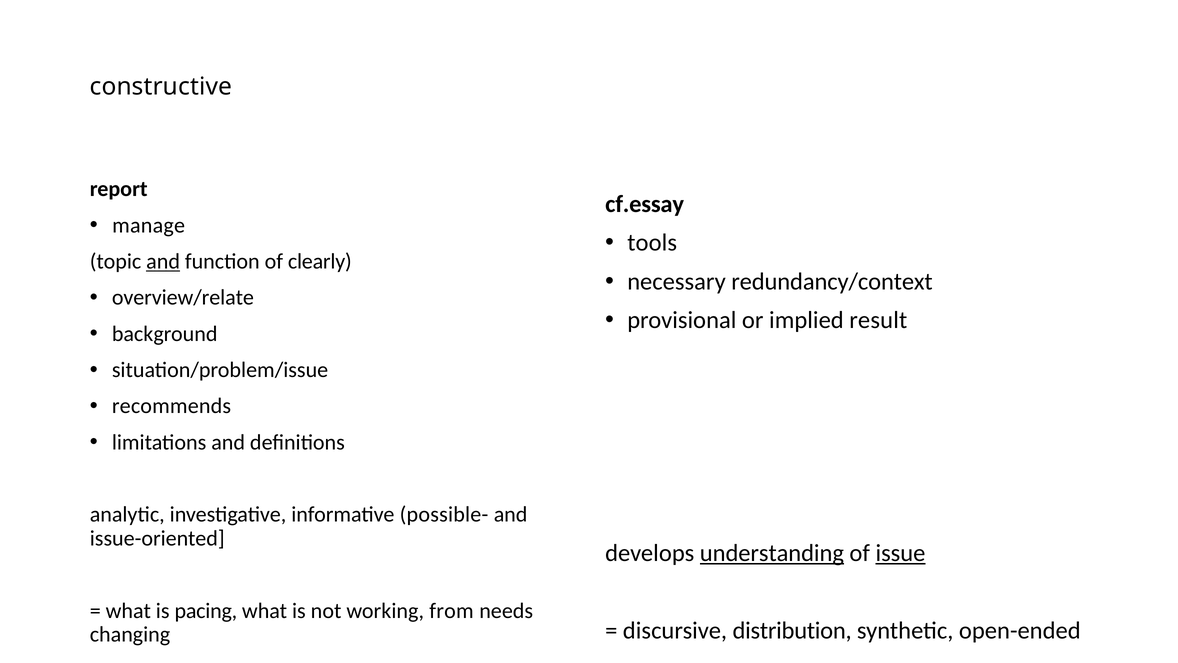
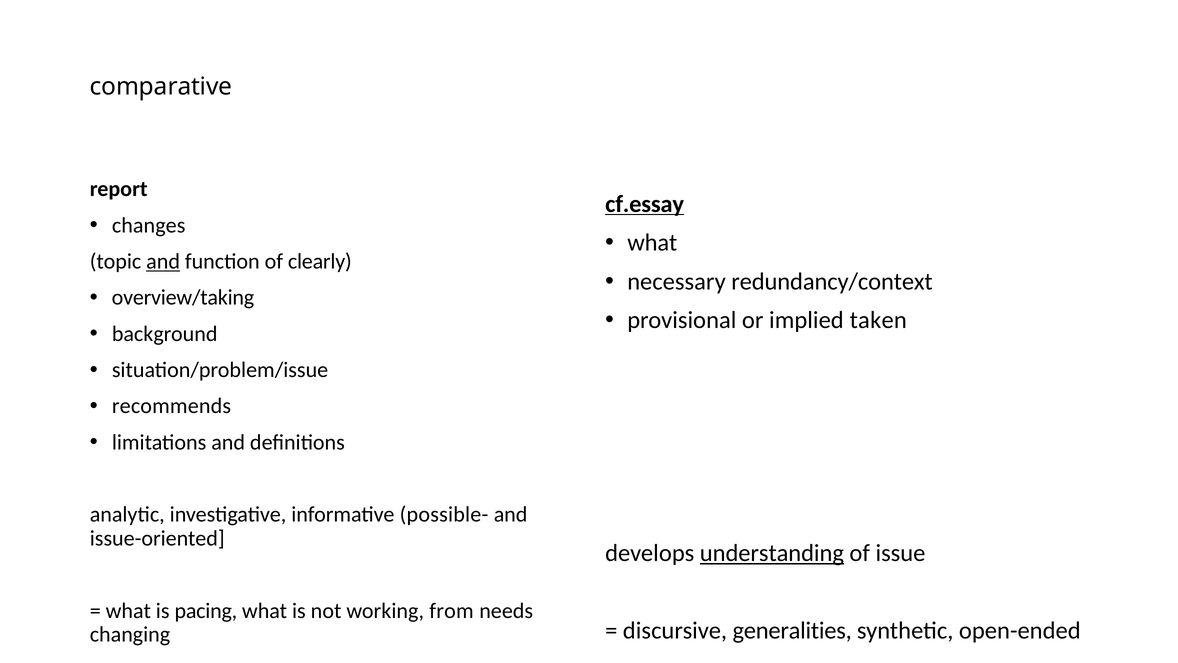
constructive: constructive -> comparative
cf.essay underline: none -> present
manage: manage -> changes
tools at (652, 243): tools -> what
overview/relate: overview/relate -> overview/taking
result: result -> taken
issue underline: present -> none
distribution: distribution -> generalities
